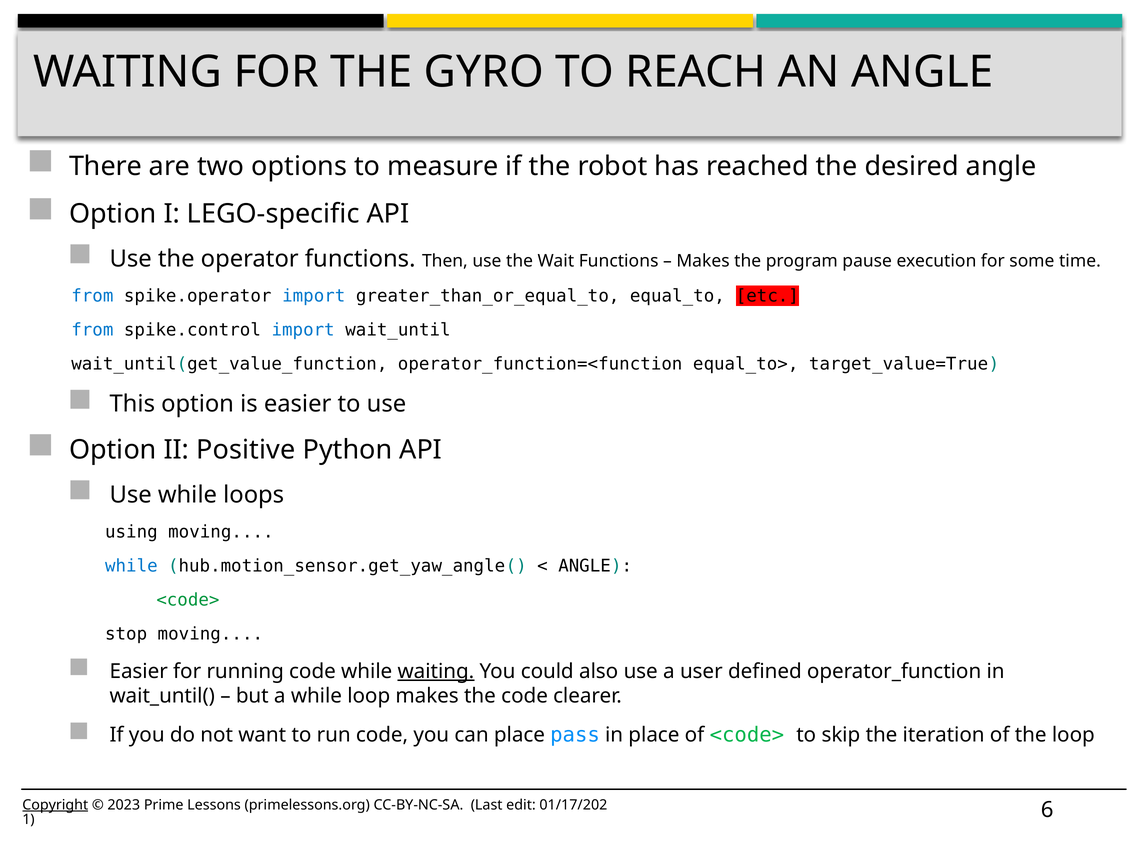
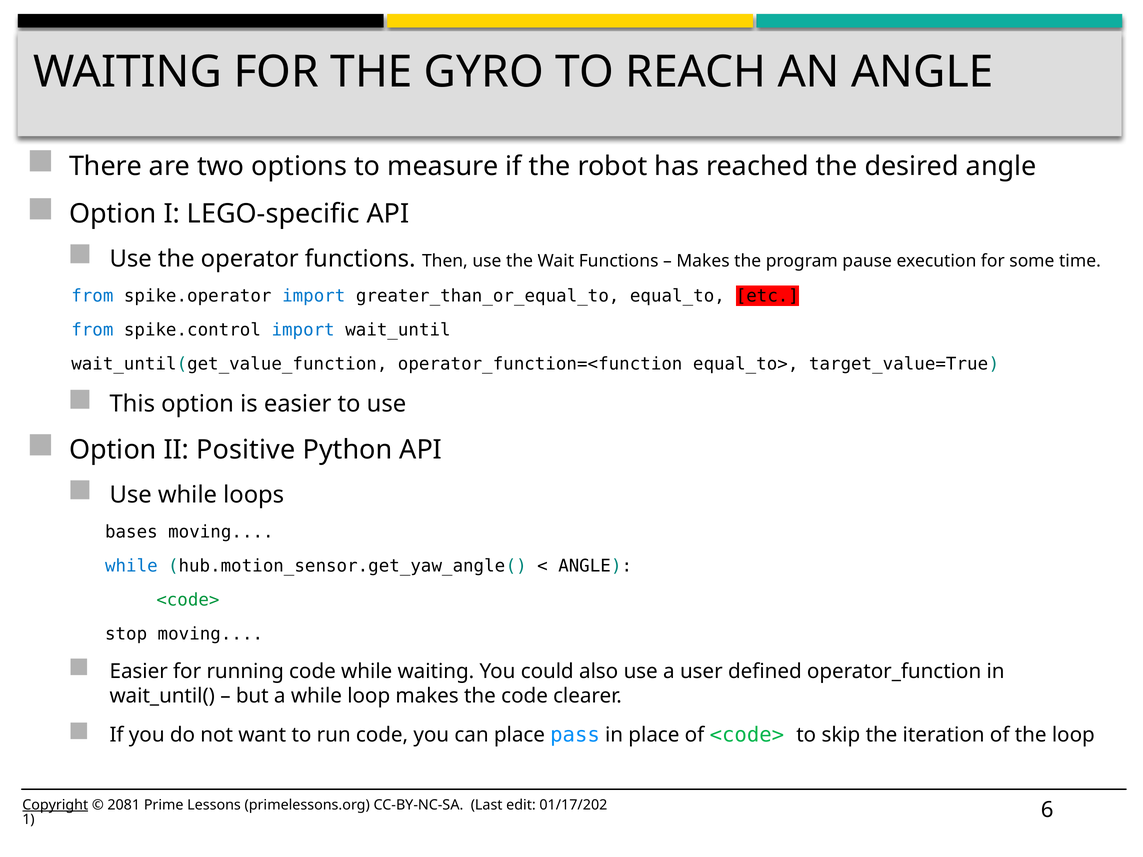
using: using -> bases
waiting at (436, 672) underline: present -> none
2023: 2023 -> 2081
